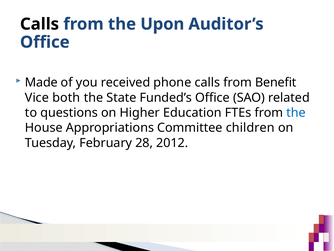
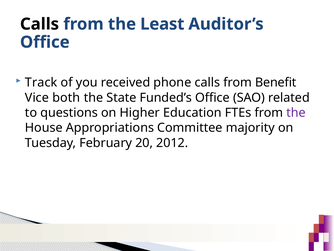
Upon: Upon -> Least
Made: Made -> Track
the at (296, 112) colour: blue -> purple
children: children -> majority
28: 28 -> 20
